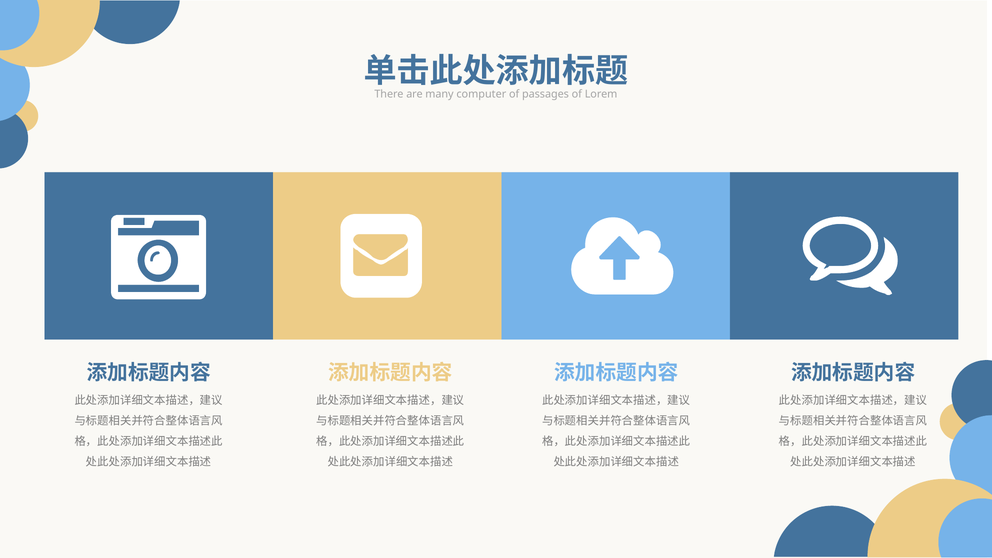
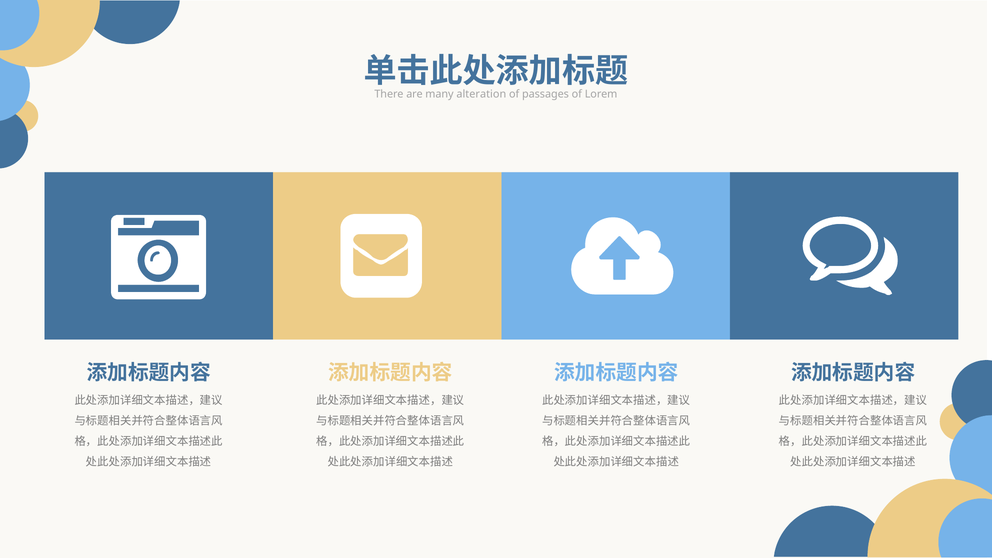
computer: computer -> alteration
